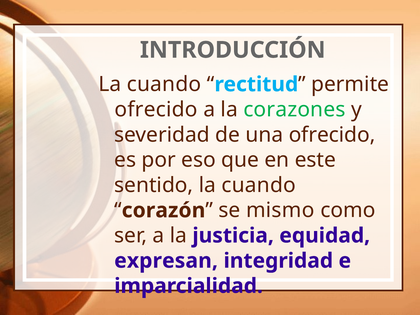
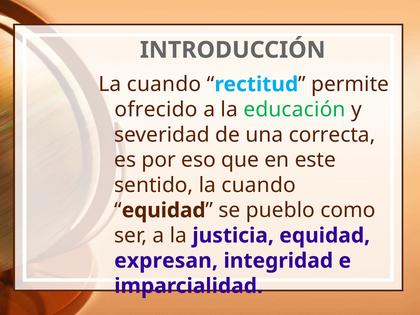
corazones: corazones -> educación
una ofrecido: ofrecido -> correcta
corazón at (164, 210): corazón -> equidad
mismo: mismo -> pueblo
